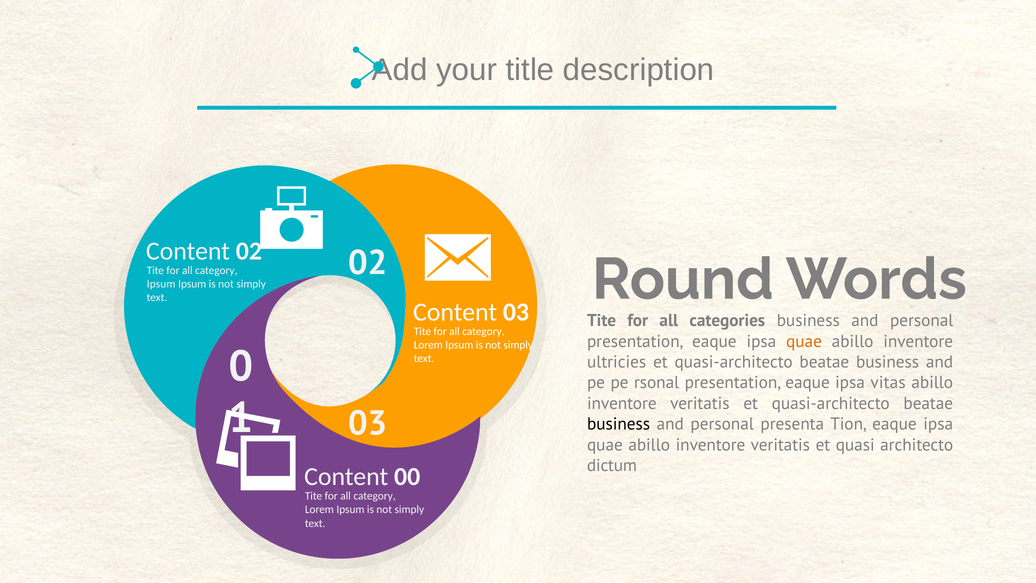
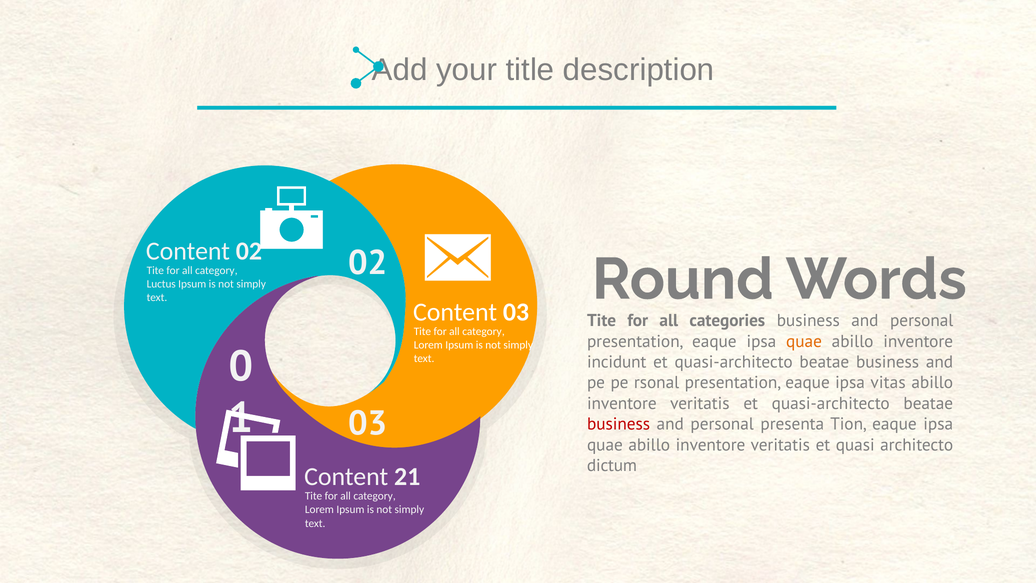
Ipsum at (161, 284): Ipsum -> Luctus
ultricies: ultricies -> incidunt
business at (619, 424) colour: black -> red
00: 00 -> 21
